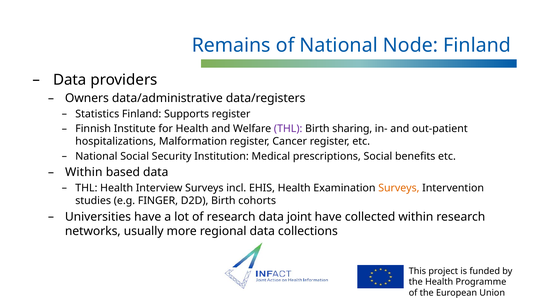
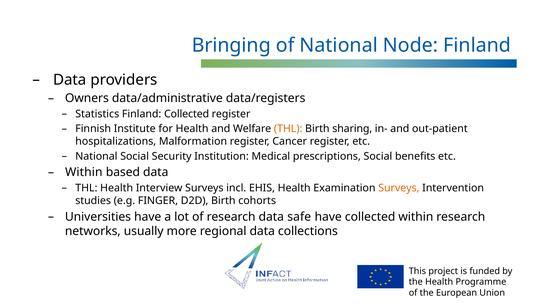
Remains: Remains -> Bringing
Finland Supports: Supports -> Collected
THL at (288, 129) colour: purple -> orange
joint: joint -> safe
